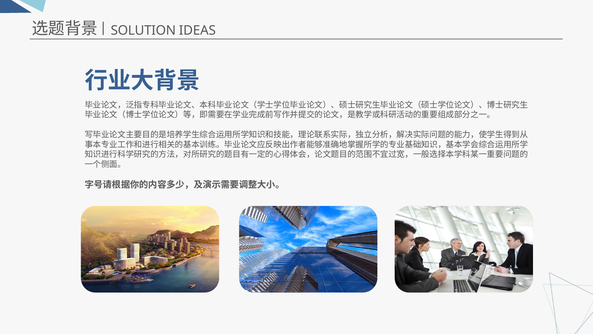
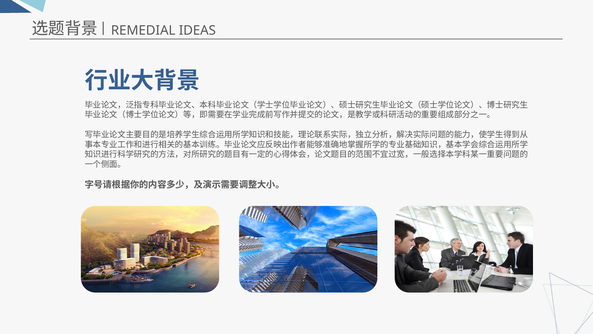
SOLUTION: SOLUTION -> REMEDIAL
